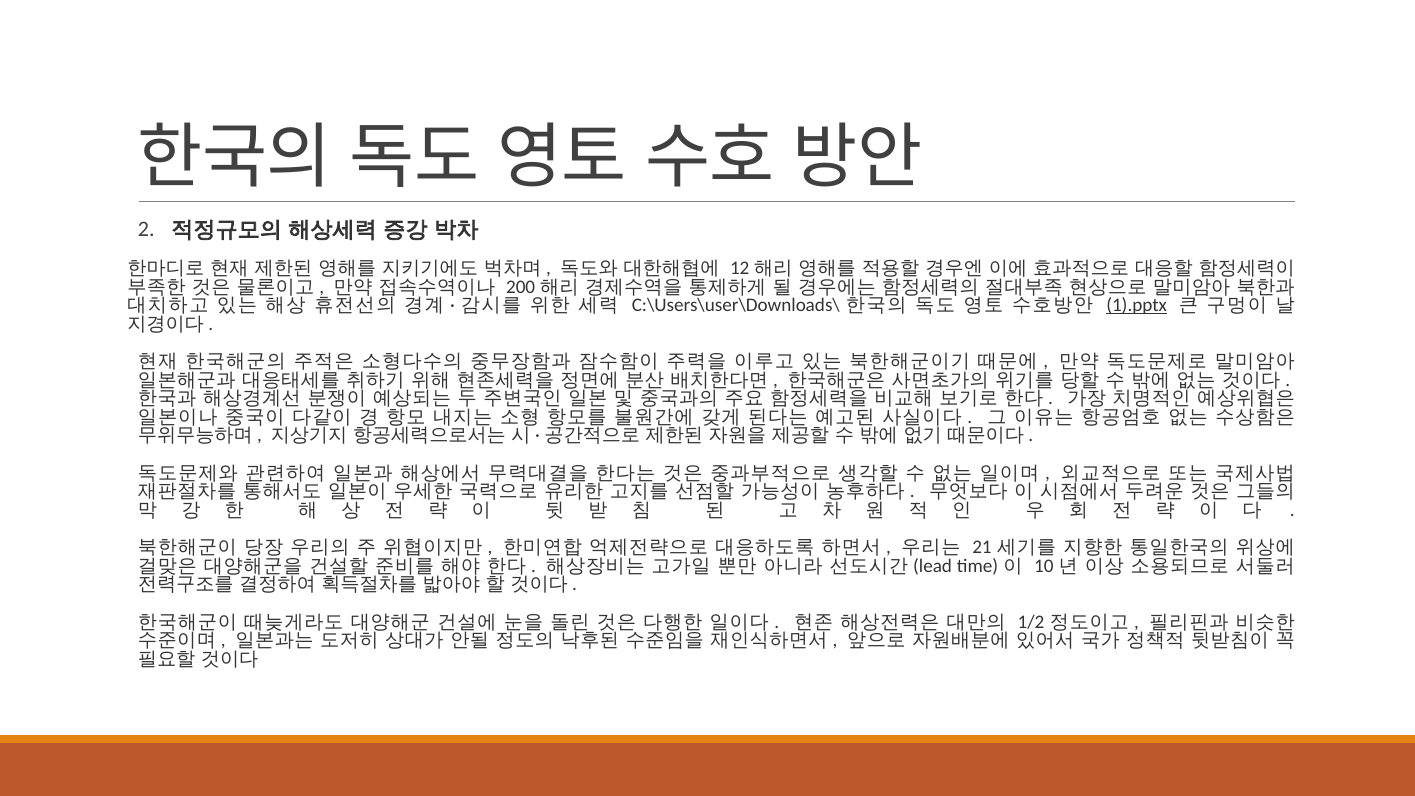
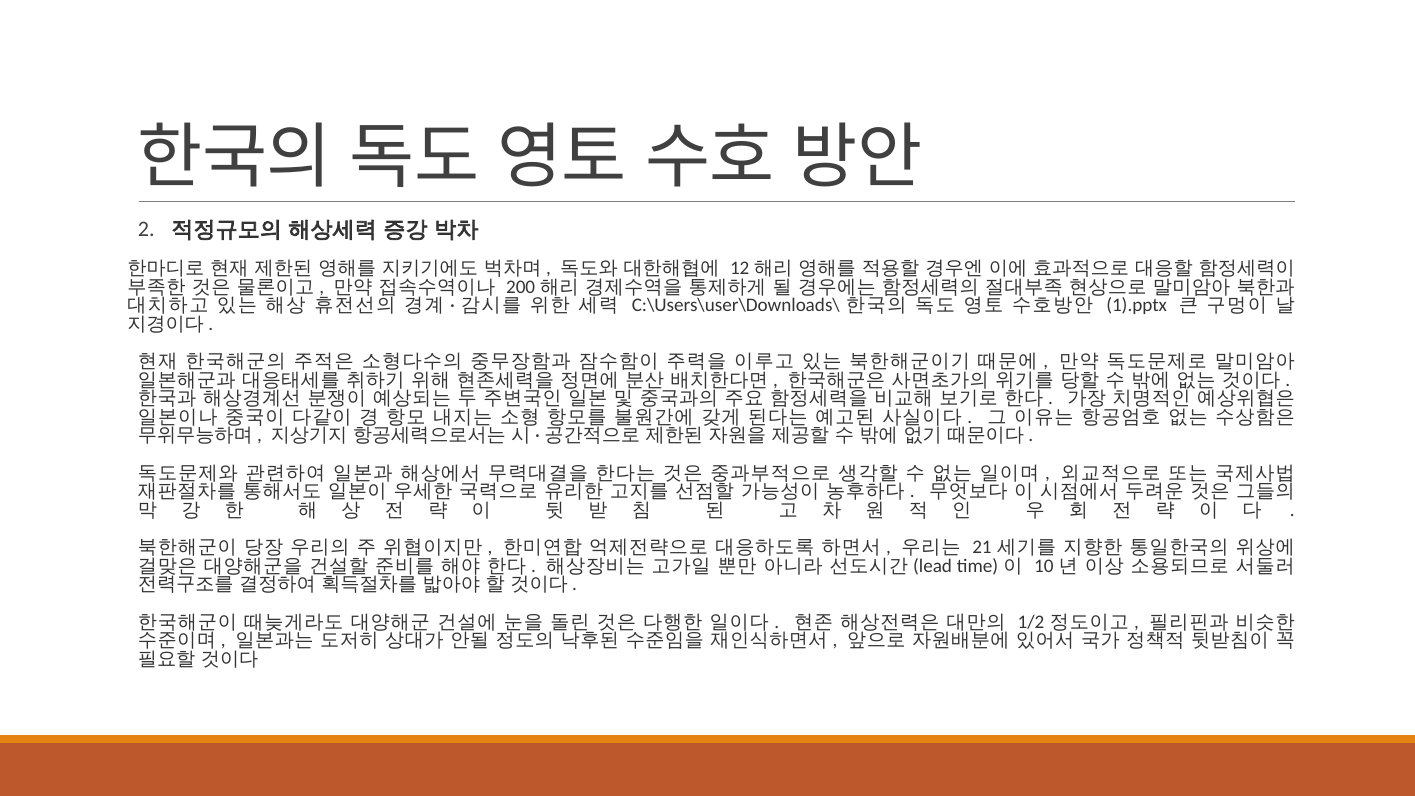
1).pptx underline: present -> none
